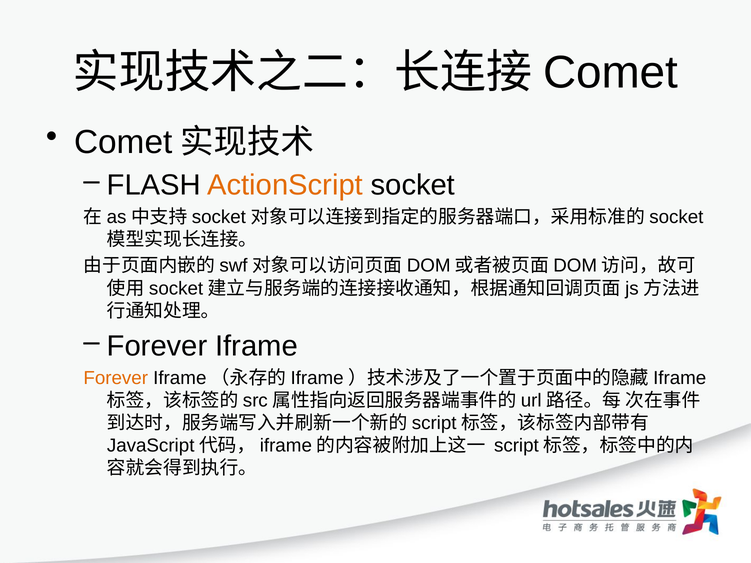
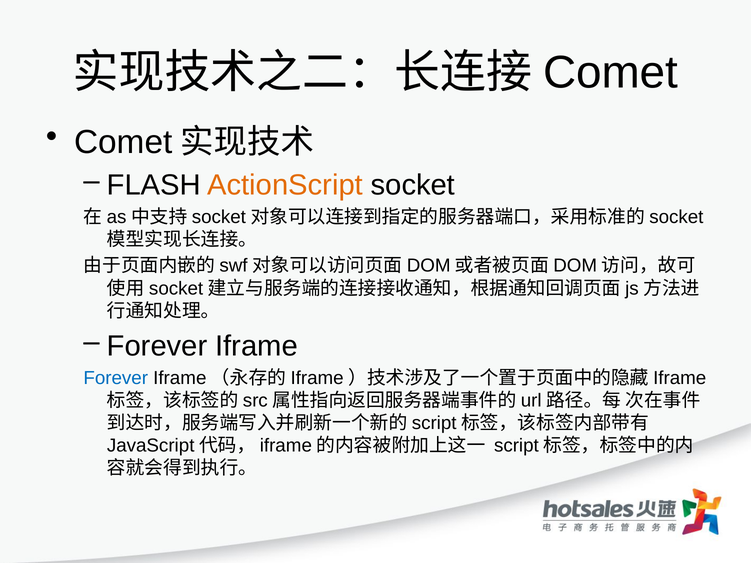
Forever at (116, 378) colour: orange -> blue
